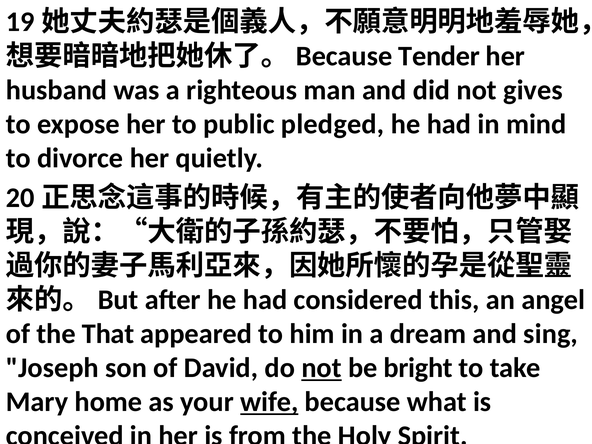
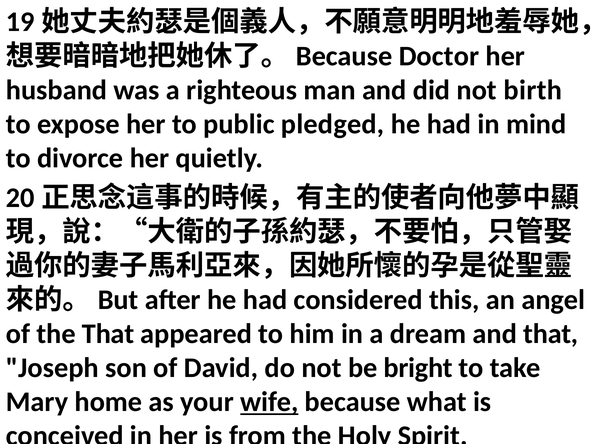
Tender: Tender -> Doctor
gives: gives -> birth
and sing: sing -> that
not at (321, 368) underline: present -> none
